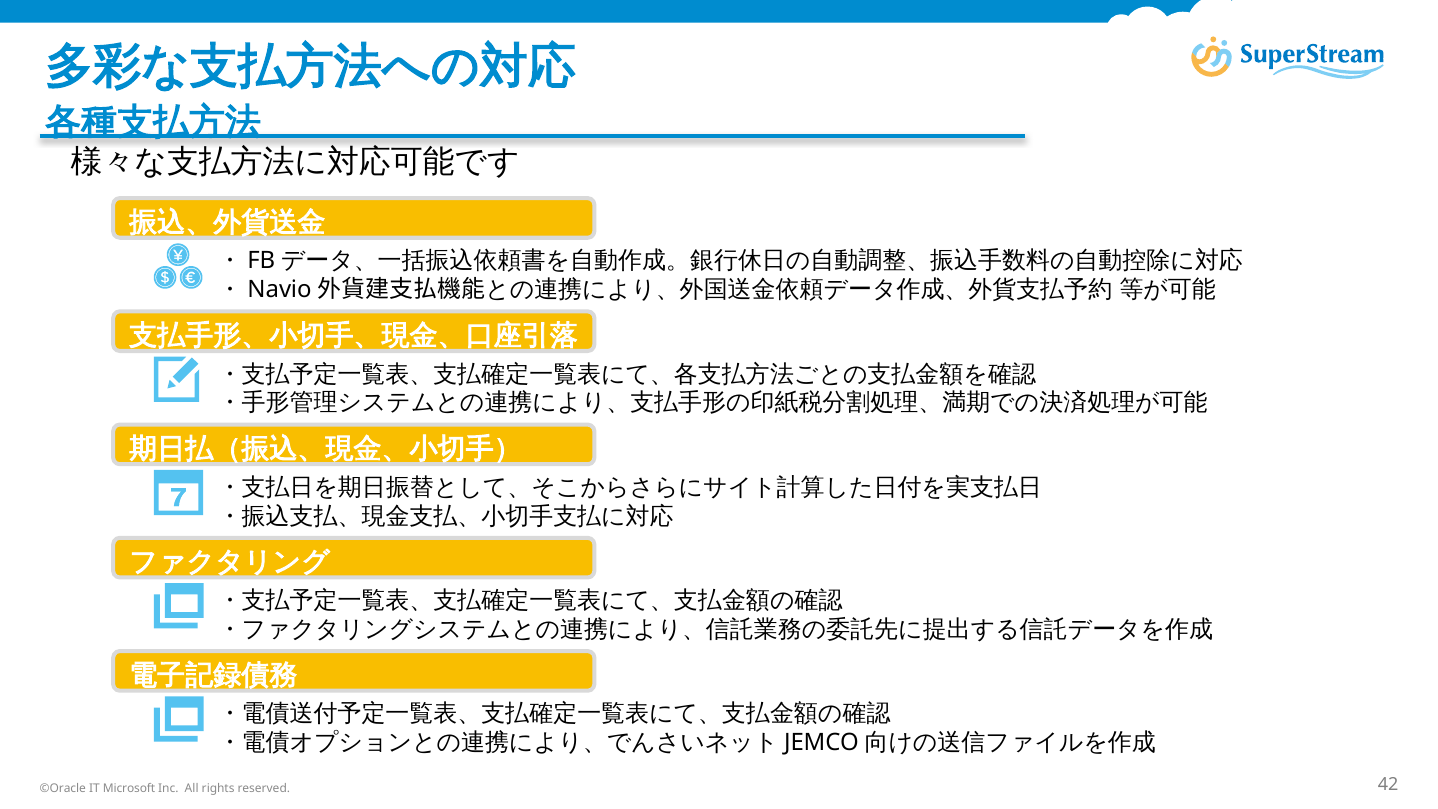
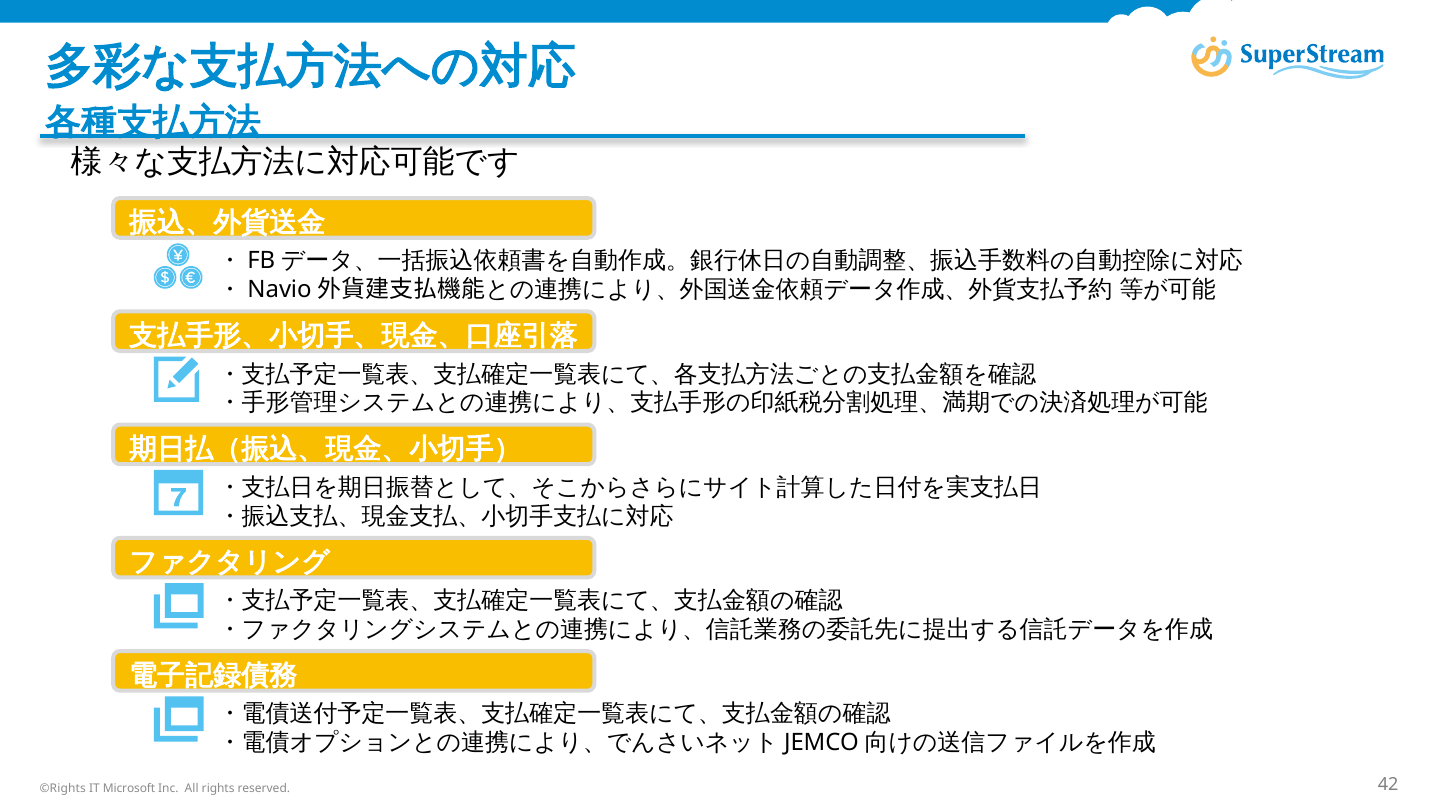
©Oracle: ©Oracle -> ©Rights
